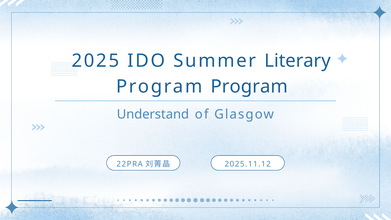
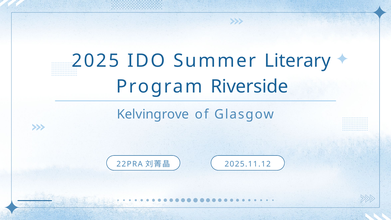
Program Program: Program -> Riverside
Understand: Understand -> Kelvingrove
